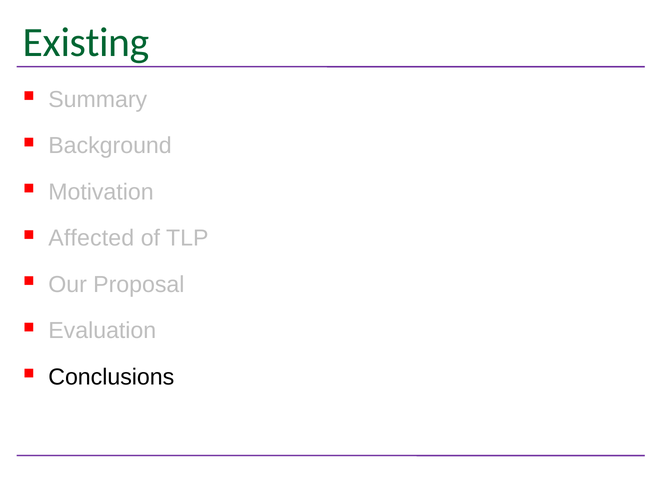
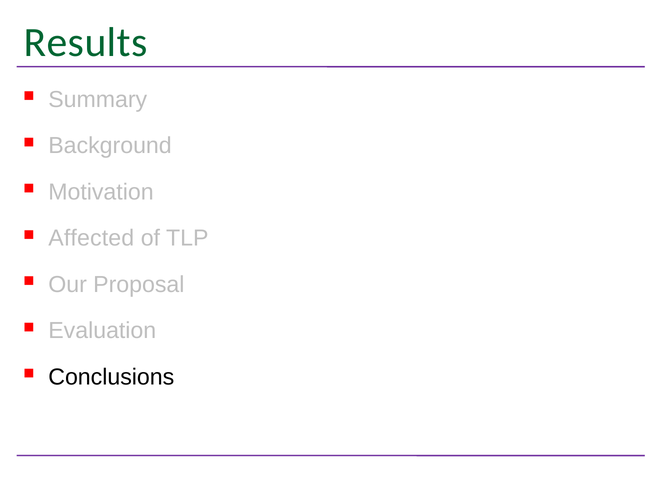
Existing: Existing -> Results
